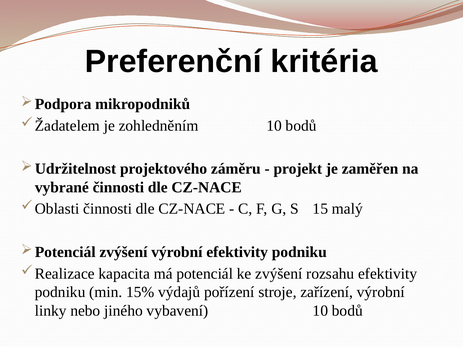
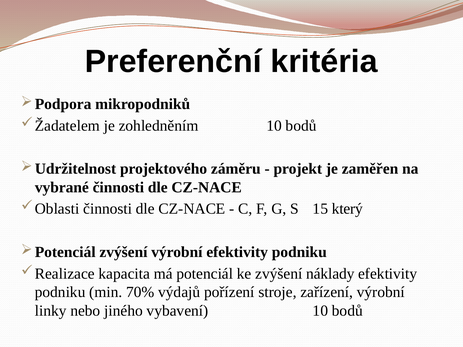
malý: malý -> který
rozsahu: rozsahu -> náklady
15%: 15% -> 70%
